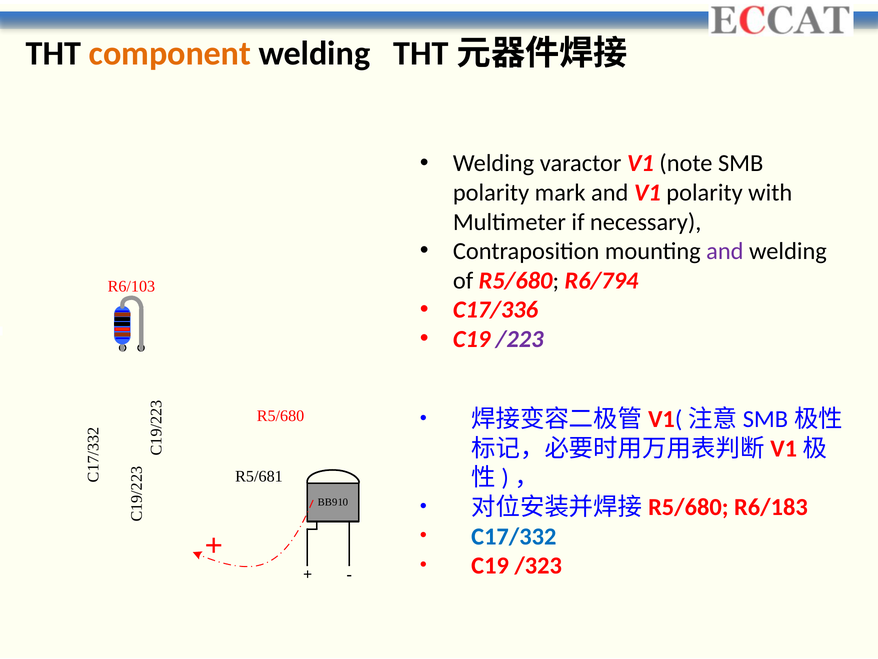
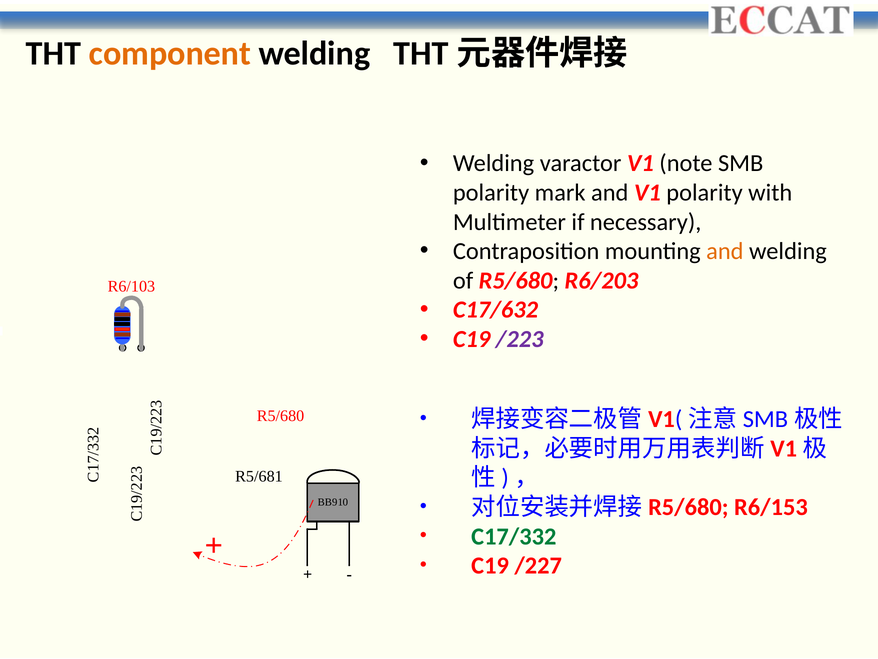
and at (725, 251) colour: purple -> orange
R6/794: R6/794 -> R6/203
C17/336: C17/336 -> C17/632
R6/183: R6/183 -> R6/153
C17/332 colour: blue -> green
/323: /323 -> /227
